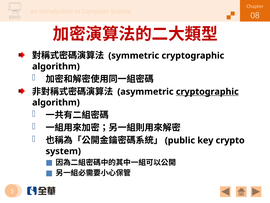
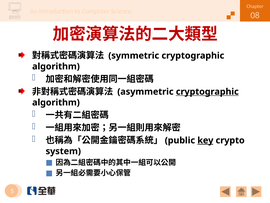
key underline: none -> present
